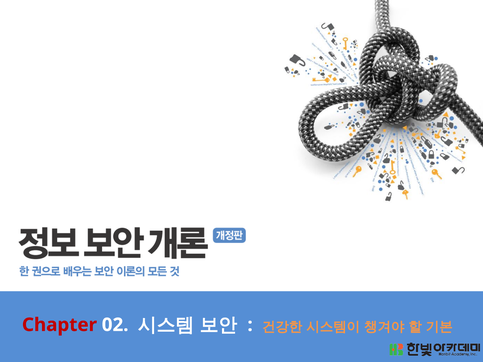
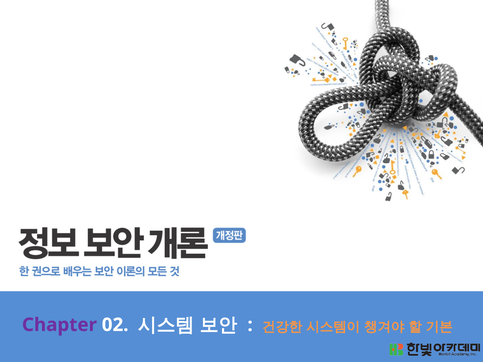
Chapter colour: red -> purple
